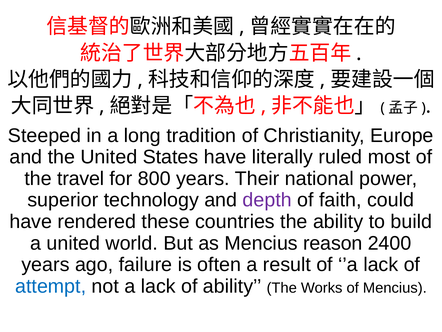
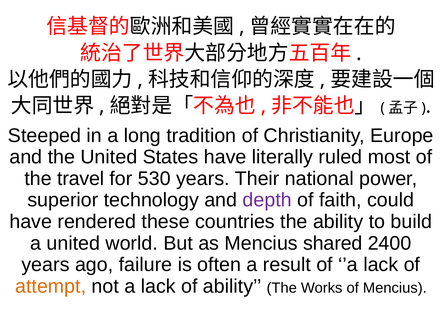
800: 800 -> 530
reason: reason -> shared
attempt colour: blue -> orange
